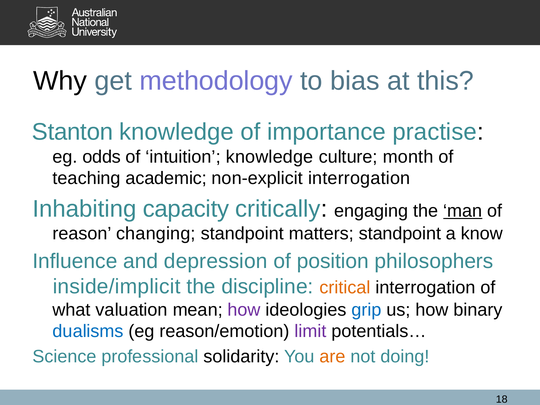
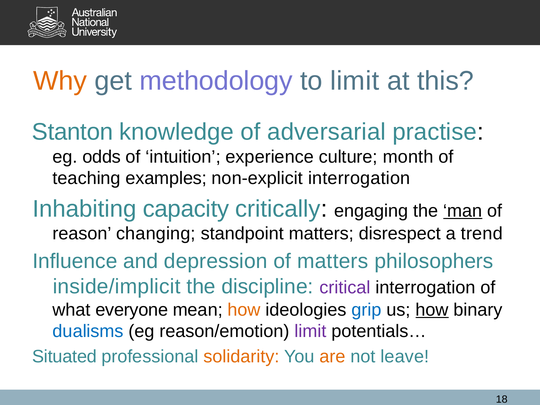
Why colour: black -> orange
to bias: bias -> limit
importance: importance -> adversarial
intuition knowledge: knowledge -> experience
academic: academic -> examples
matters standpoint: standpoint -> disrespect
know: know -> trend
of position: position -> matters
critical colour: orange -> purple
valuation: valuation -> everyone
how at (244, 310) colour: purple -> orange
how at (432, 310) underline: none -> present
Science: Science -> Situated
solidarity colour: black -> orange
doing: doing -> leave
